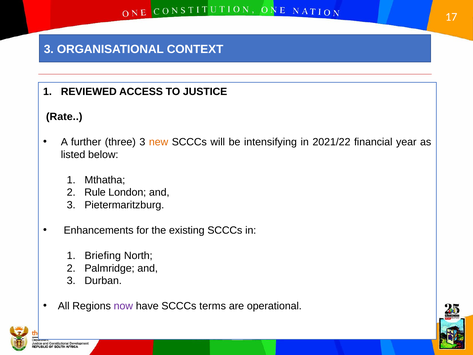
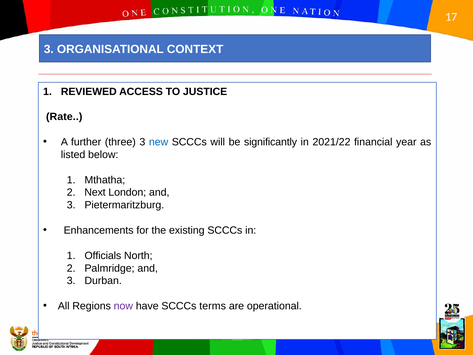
new colour: orange -> blue
intensifying: intensifying -> significantly
Rule: Rule -> Next
Briefing: Briefing -> Officials
